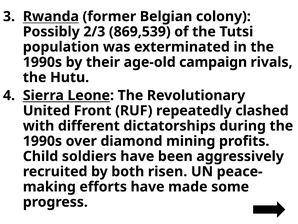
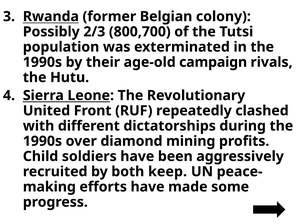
869,539: 869,539 -> 800,700
risen: risen -> keep
